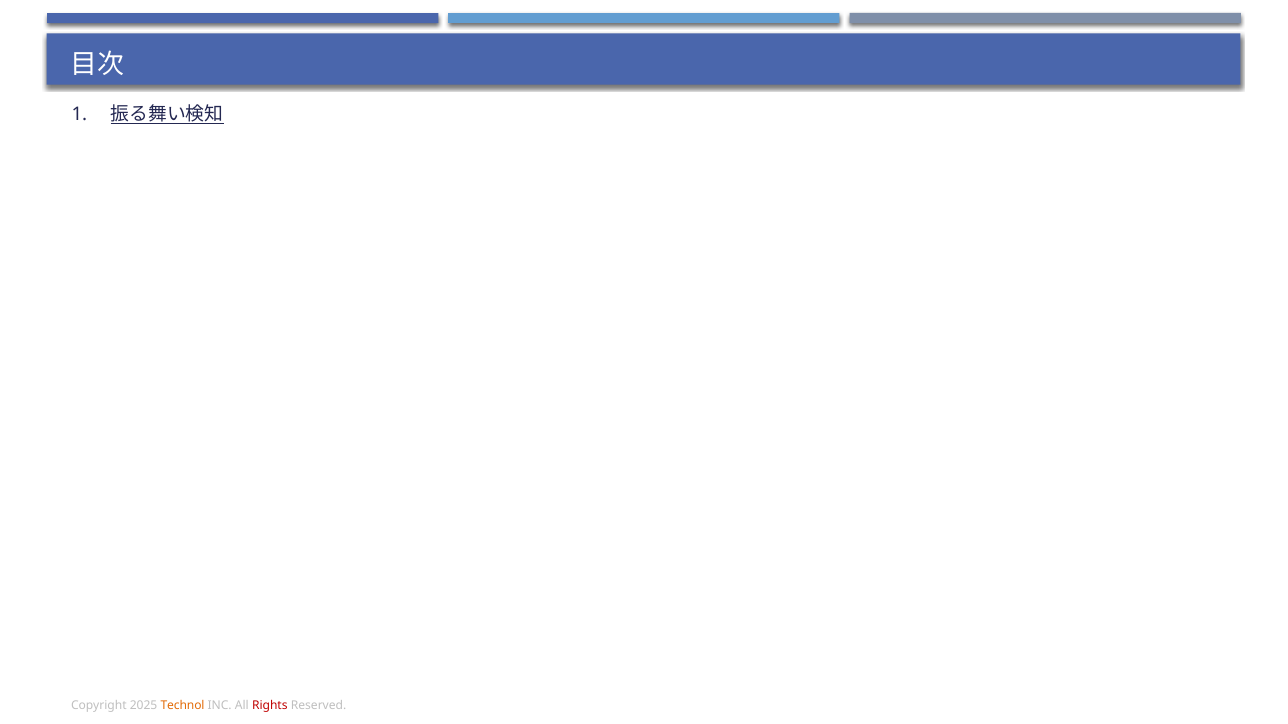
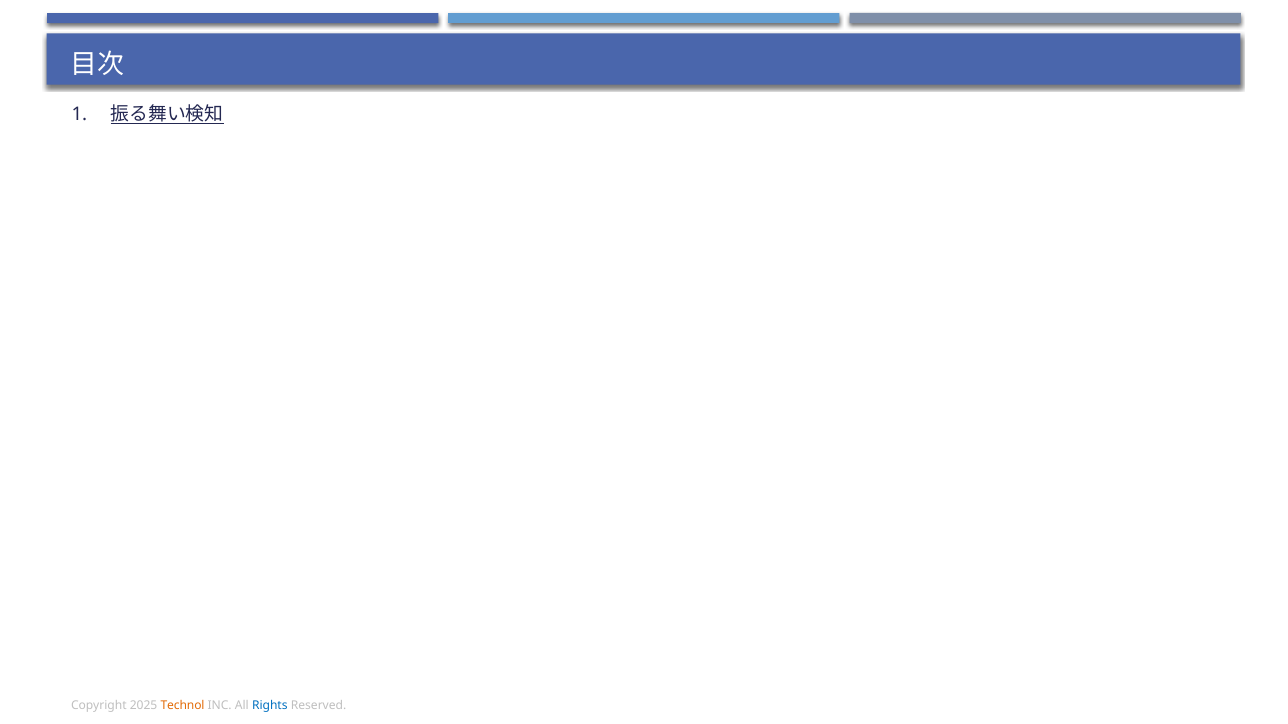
Rights colour: red -> blue
